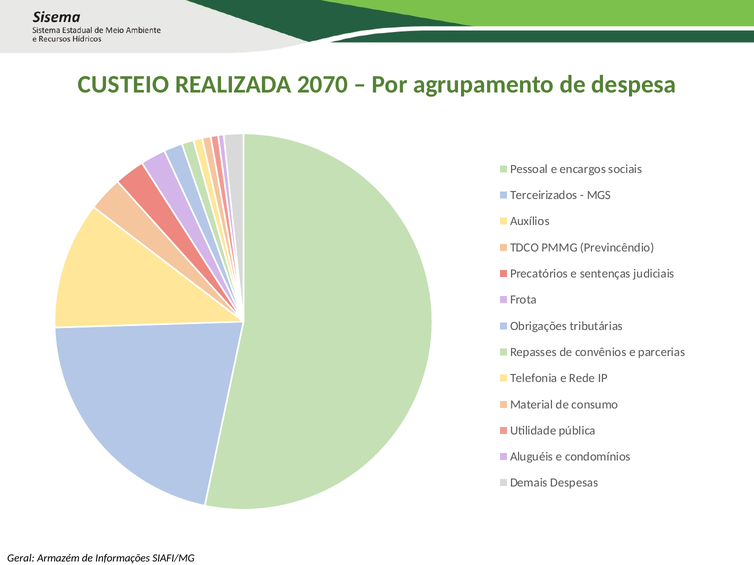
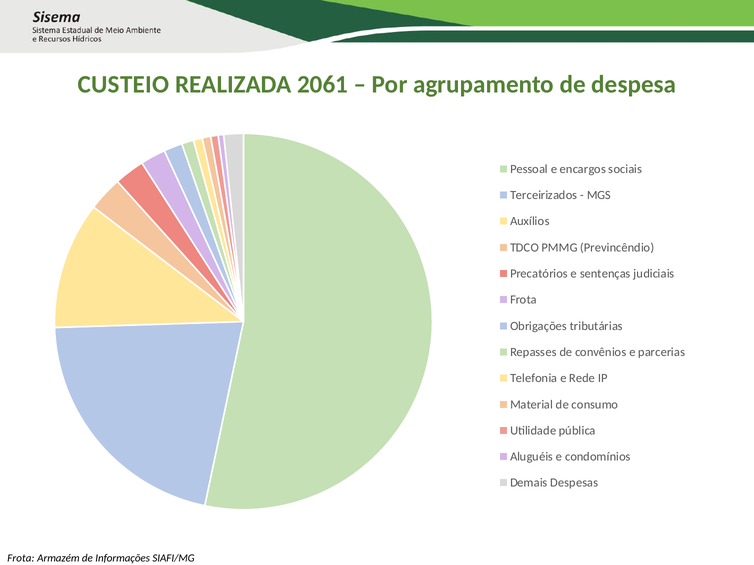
2070: 2070 -> 2061
Geral at (21, 559): Geral -> Frota
